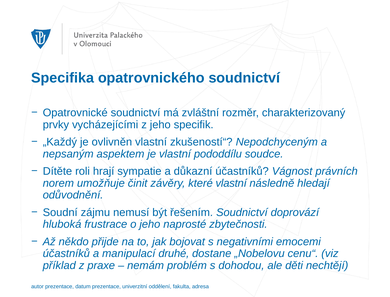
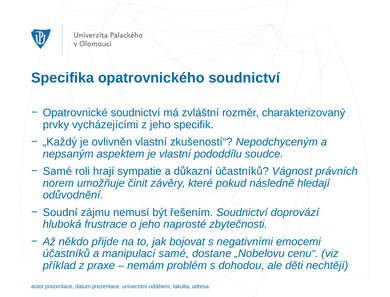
Dítěte at (57, 171): Dítěte -> Samé
které vlastní: vlastní -> pokud
manipulací druhé: druhé -> samé
